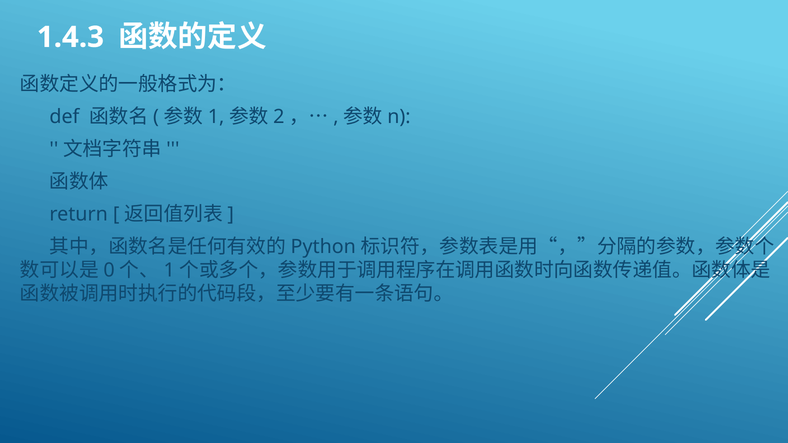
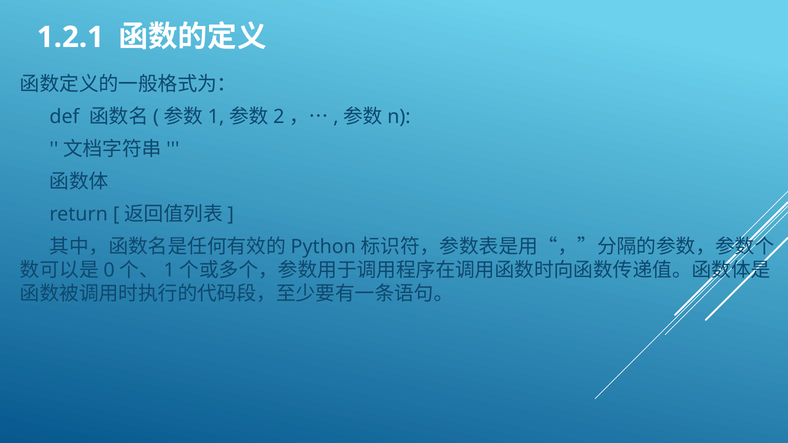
1.4.3: 1.4.3 -> 1.2.1
